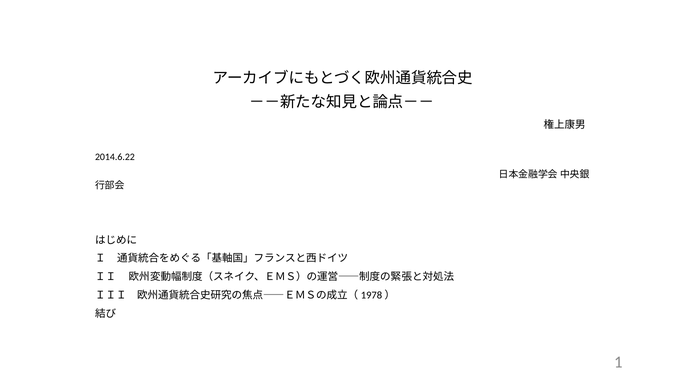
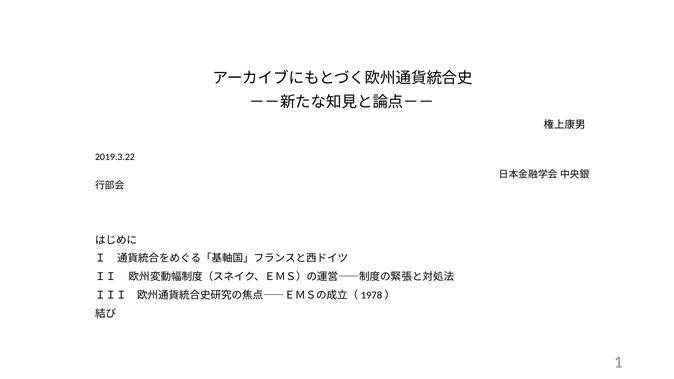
2014.6.22: 2014.6.22 -> 2019.3.22
